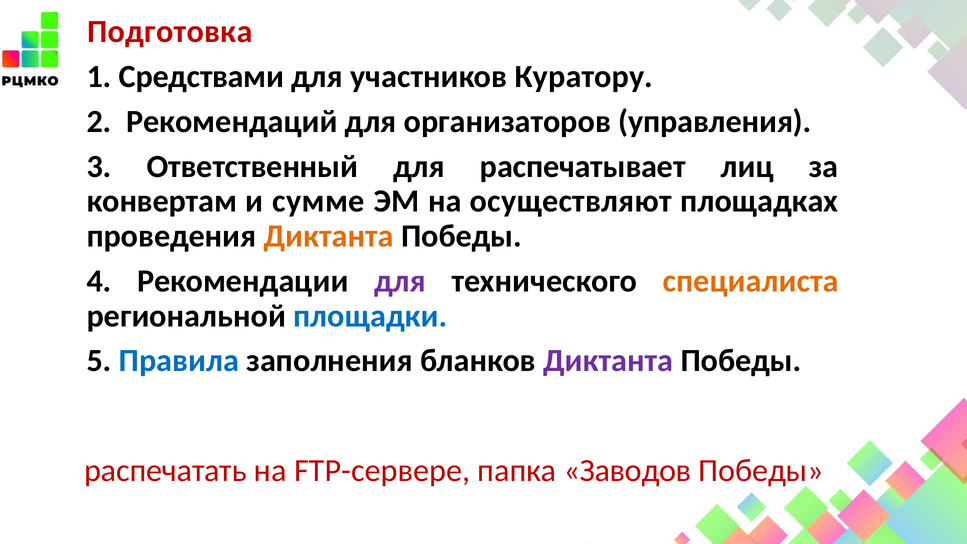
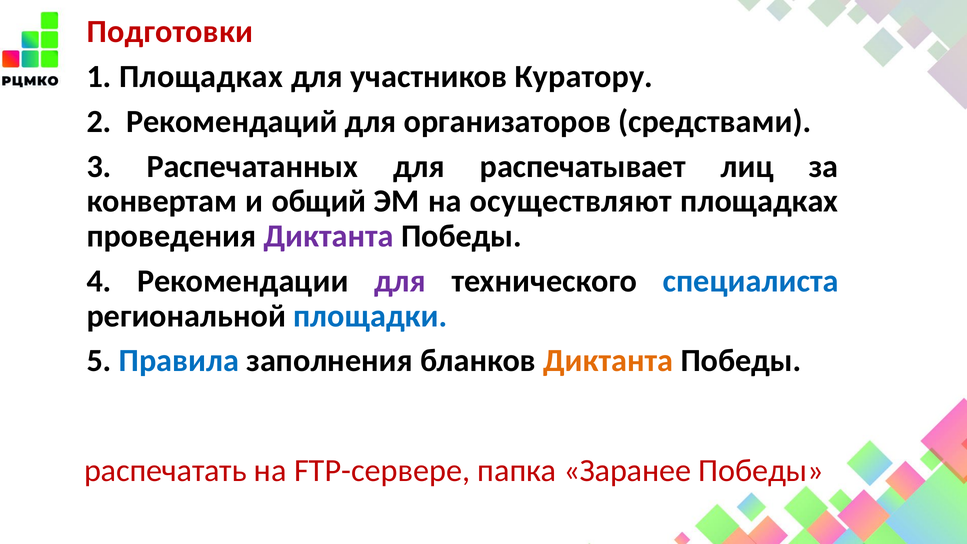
Подготовка: Подготовка -> Подготовки
1 Средствами: Средствами -> Площадках
управления: управления -> средствами
Ответственный: Ответственный -> Распечатанных
сумме: сумме -> общий
Диктанта at (329, 236) colour: orange -> purple
специалиста colour: orange -> blue
Диктанта at (608, 361) colour: purple -> orange
Заводов: Заводов -> Заранее
